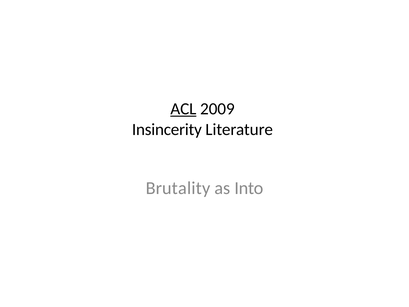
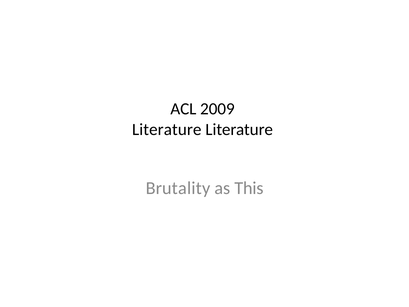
ACL underline: present -> none
Insincerity at (167, 129): Insincerity -> Literature
Into: Into -> This
